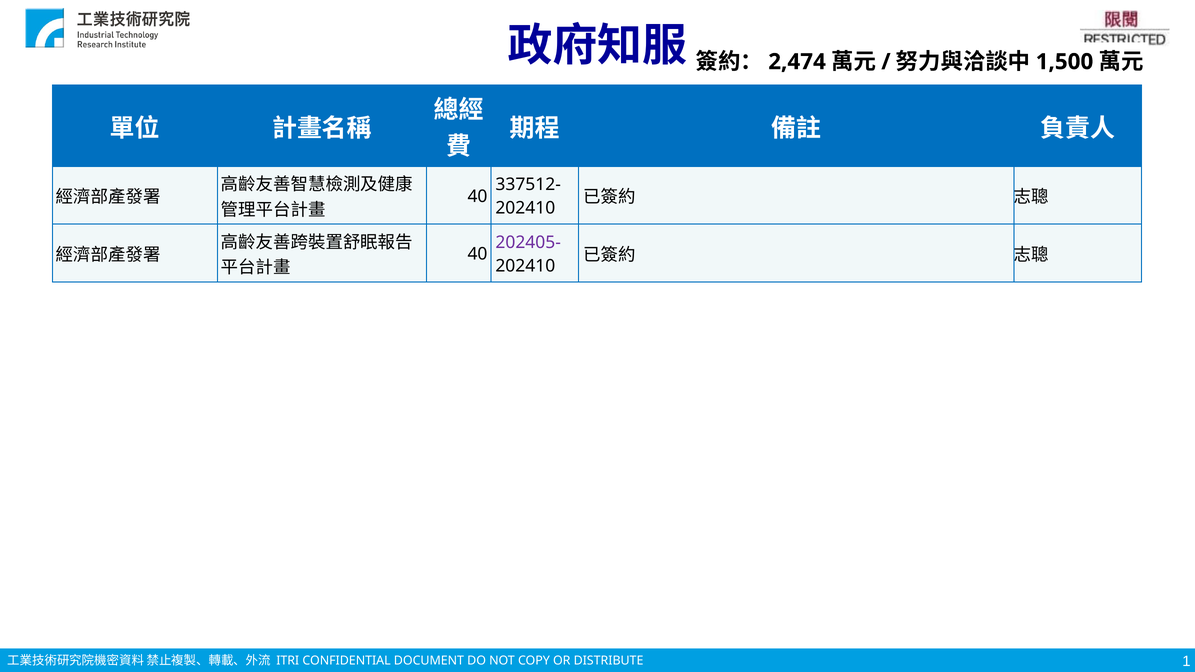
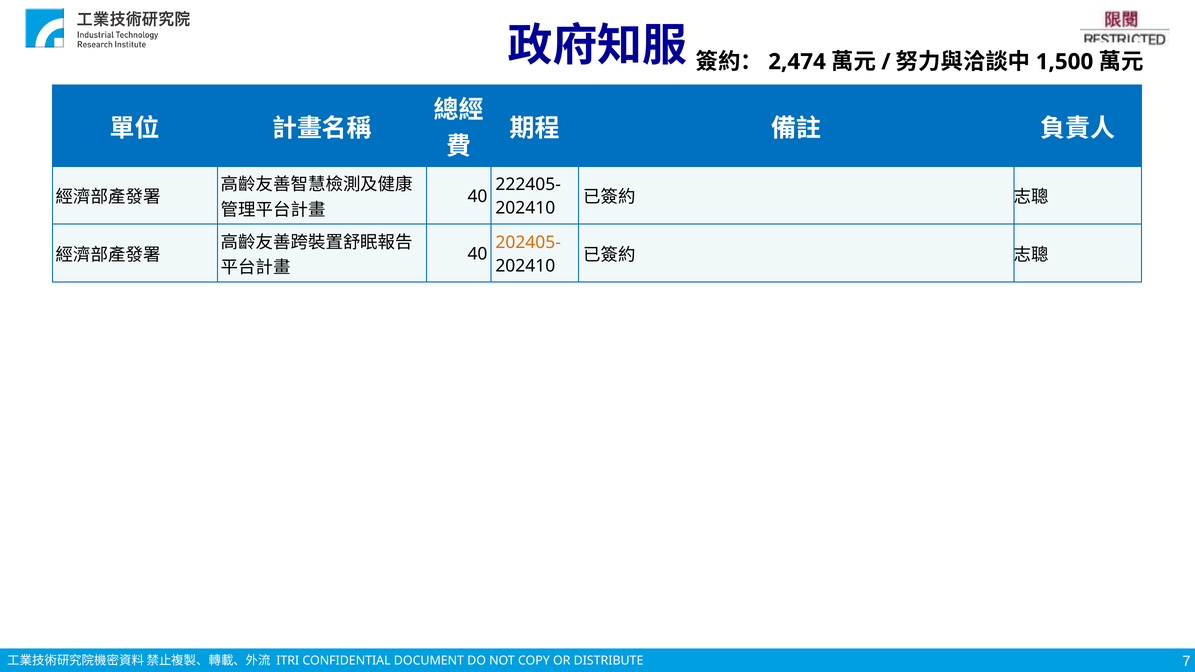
337512-: 337512- -> 222405-
202405- colour: purple -> orange
1: 1 -> 7
